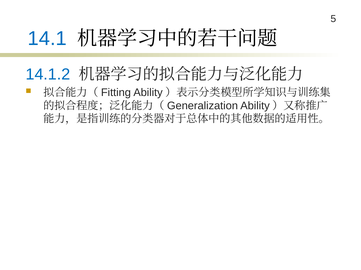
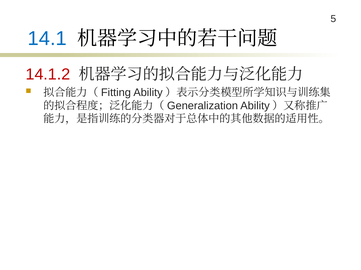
14.1.2 colour: blue -> red
